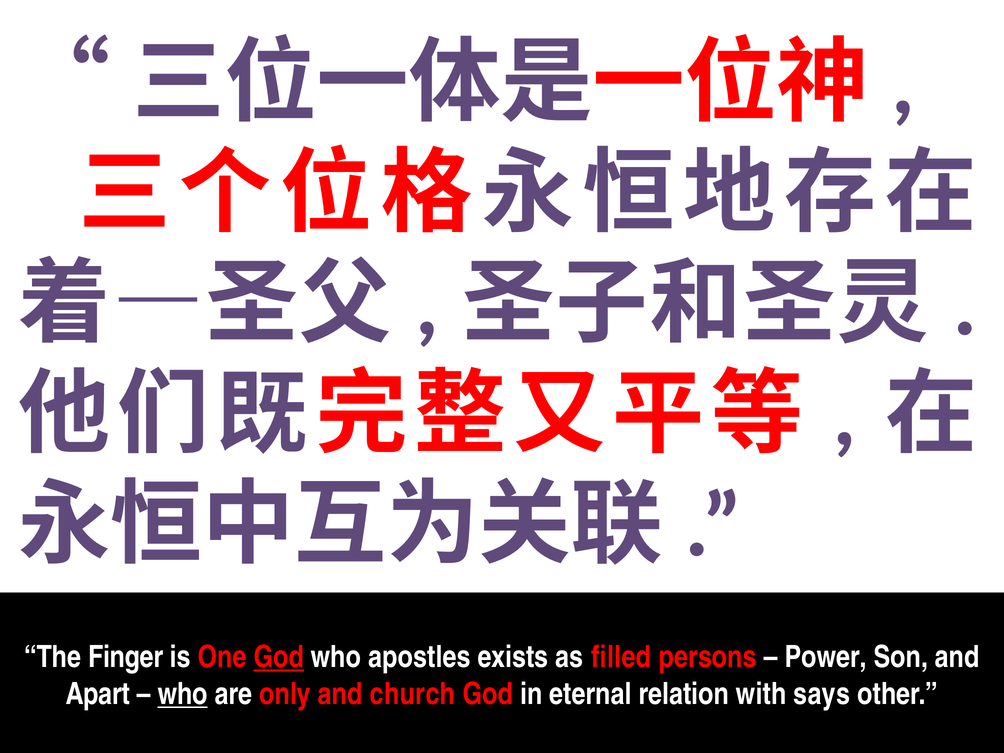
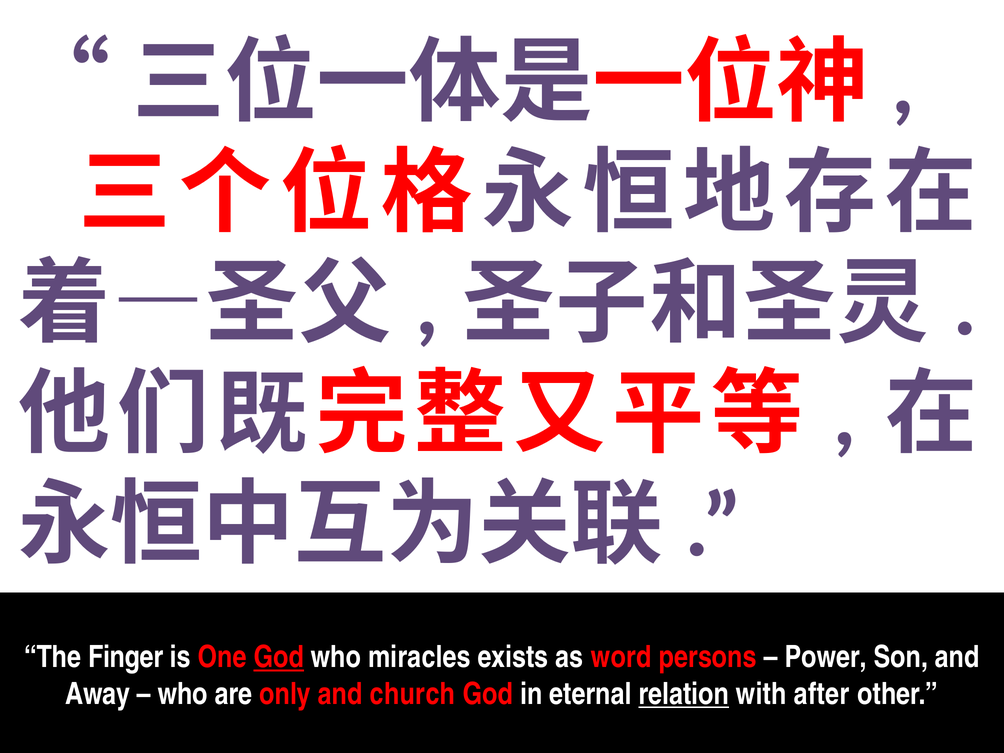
apostles: apostles -> miracles
filled: filled -> word
Apart: Apart -> Away
who at (183, 694) underline: present -> none
relation underline: none -> present
says: says -> after
